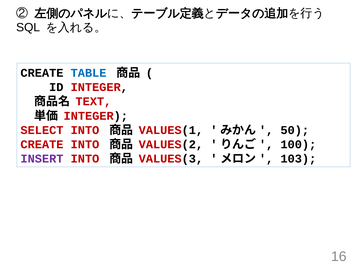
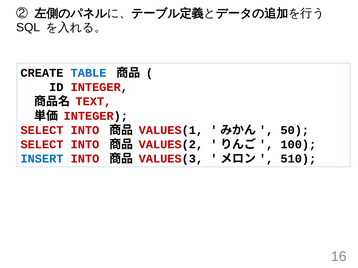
CREATE at (42, 145): CREATE -> SELECT
INSERT colour: purple -> blue
103: 103 -> 510
